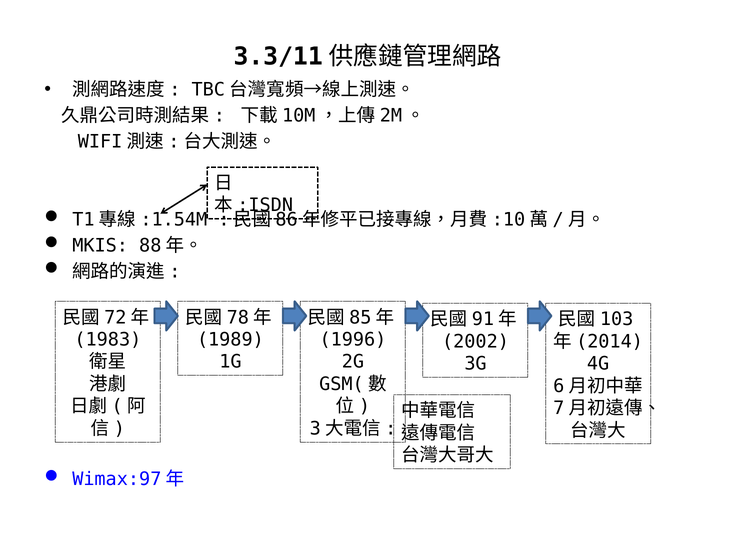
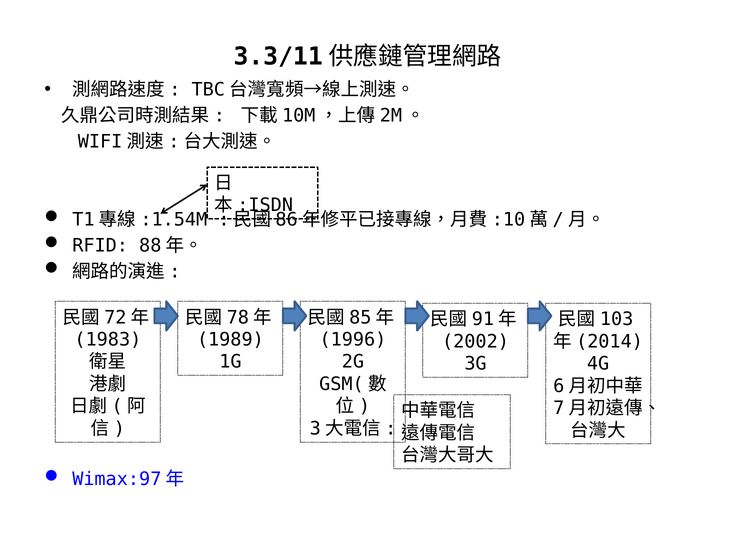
MKIS: MKIS -> RFID
